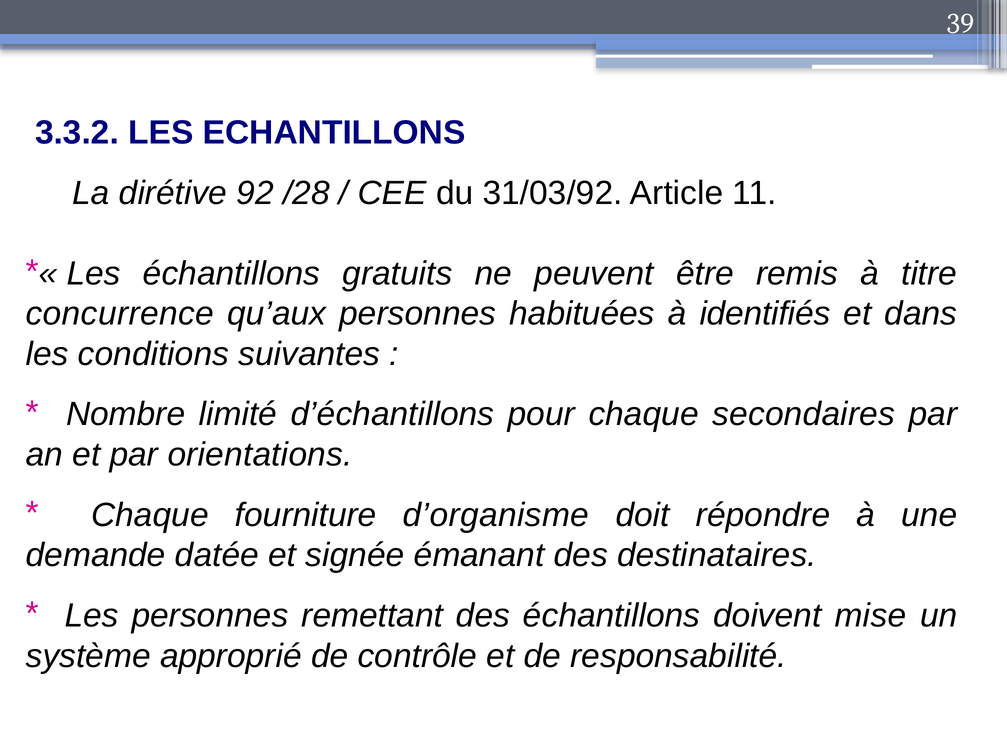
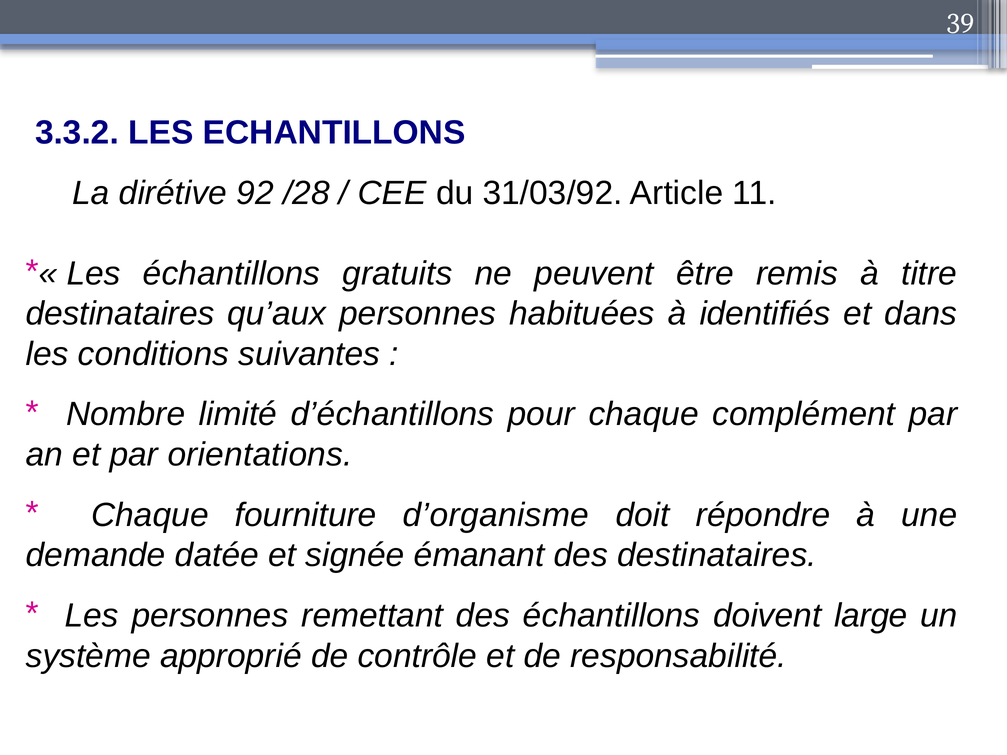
concurrence at (120, 314): concurrence -> destinataires
secondaires: secondaires -> complément
mise: mise -> large
